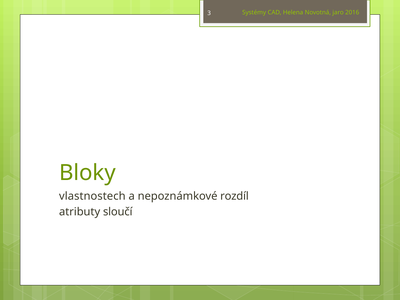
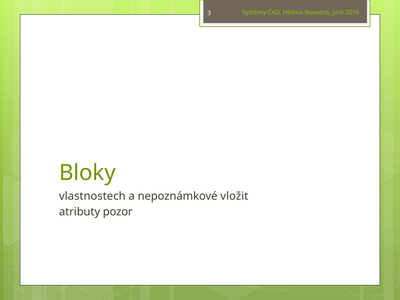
rozdíl: rozdíl -> vložit
sloučí: sloučí -> pozor
